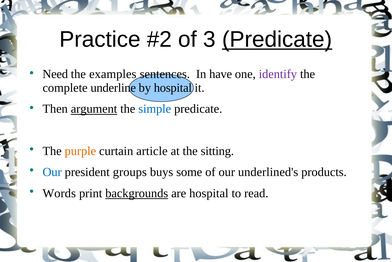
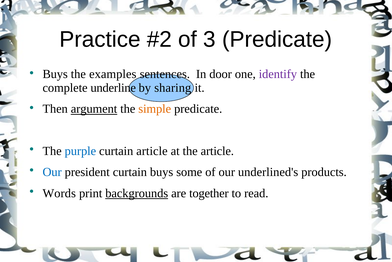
Predicate at (277, 39) underline: present -> none
Need at (55, 74): Need -> Buys
have: have -> door
by hospital: hospital -> sharing
simple colour: blue -> orange
purple colour: orange -> blue
the sitting: sitting -> article
president groups: groups -> curtain
are hospital: hospital -> together
